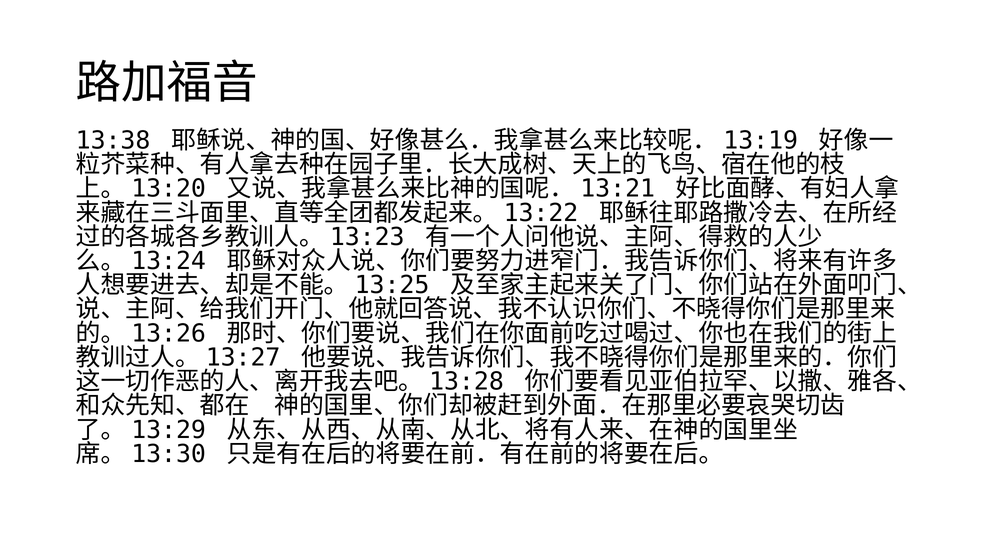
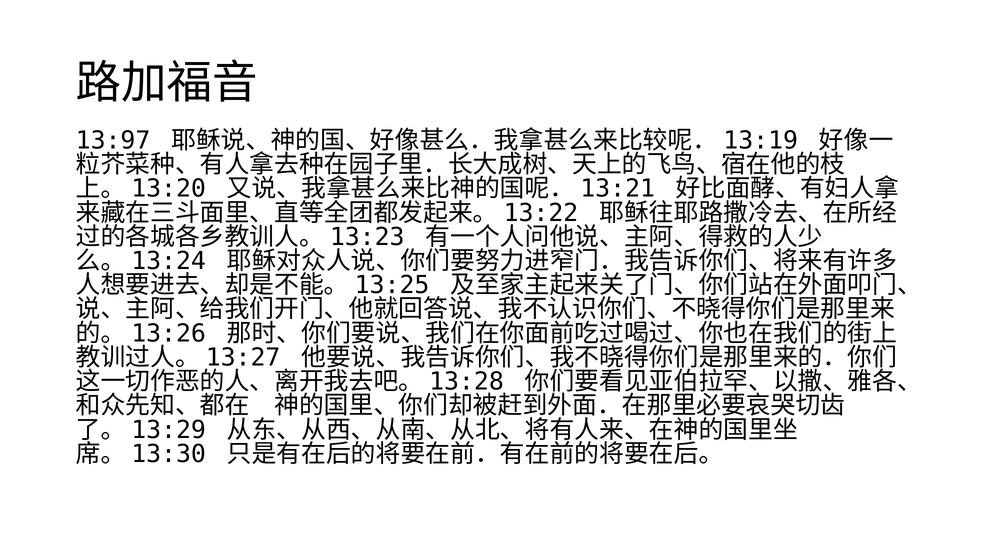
13:38: 13:38 -> 13:97
